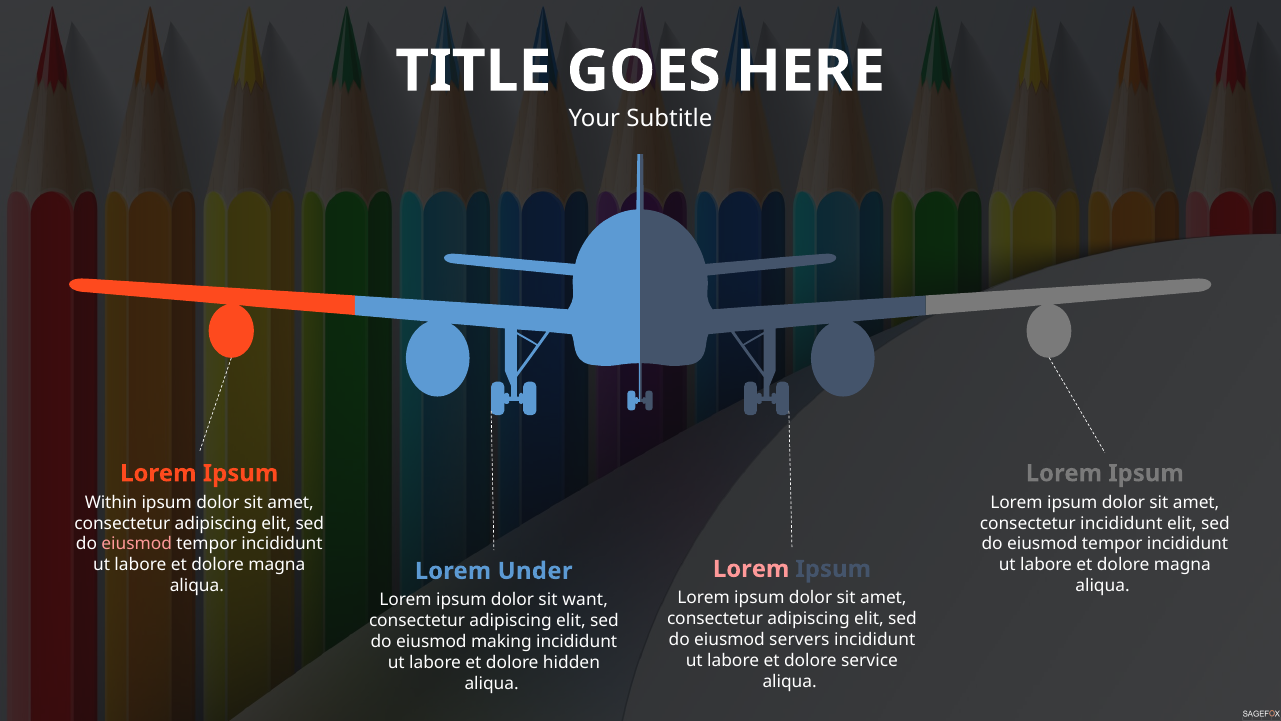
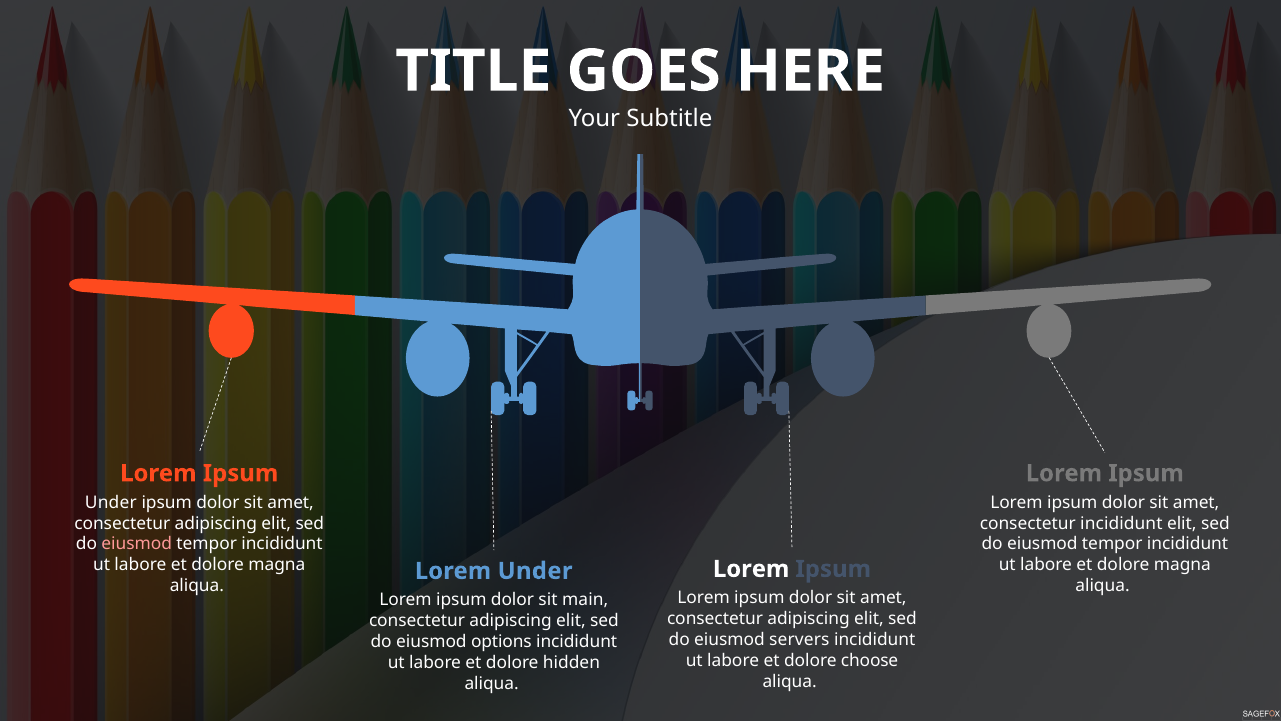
Within at (111, 502): Within -> Under
Lorem at (751, 569) colour: pink -> white
want: want -> main
making: making -> options
service: service -> choose
